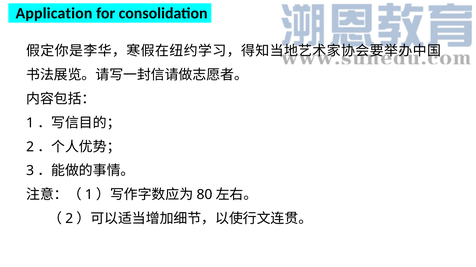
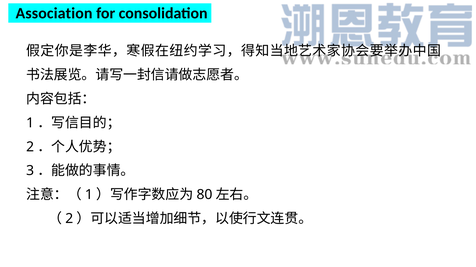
Application: Application -> Association
